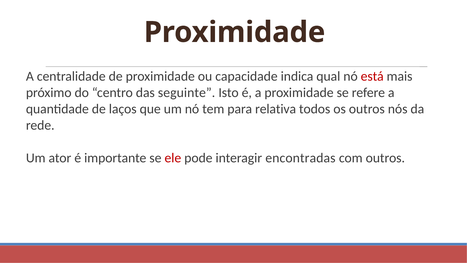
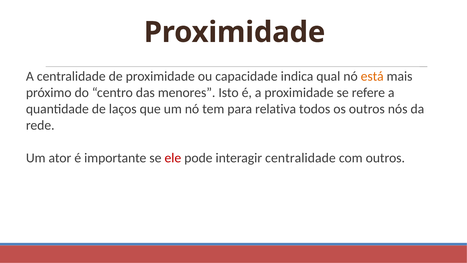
está colour: red -> orange
seguinte: seguinte -> menores
interagir encontradas: encontradas -> centralidade
